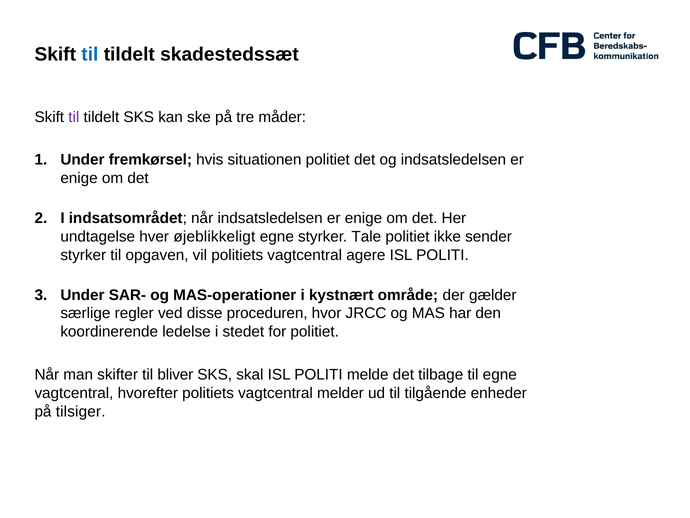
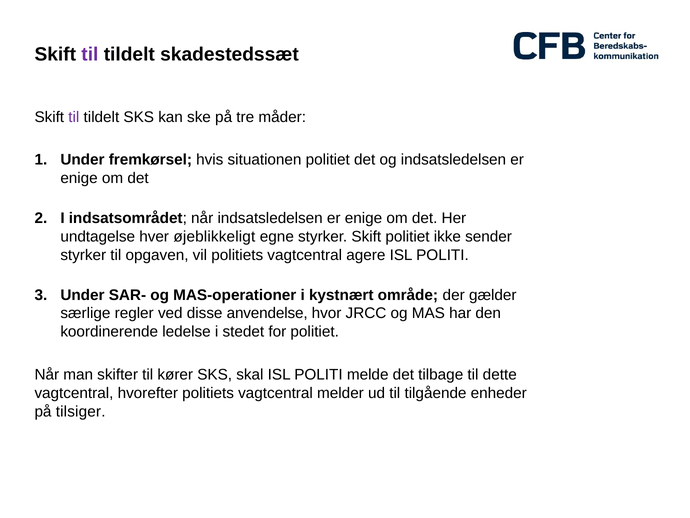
til at (90, 54) colour: blue -> purple
styrker Tale: Tale -> Skift
proceduren: proceduren -> anvendelse
bliver: bliver -> kører
til egne: egne -> dette
